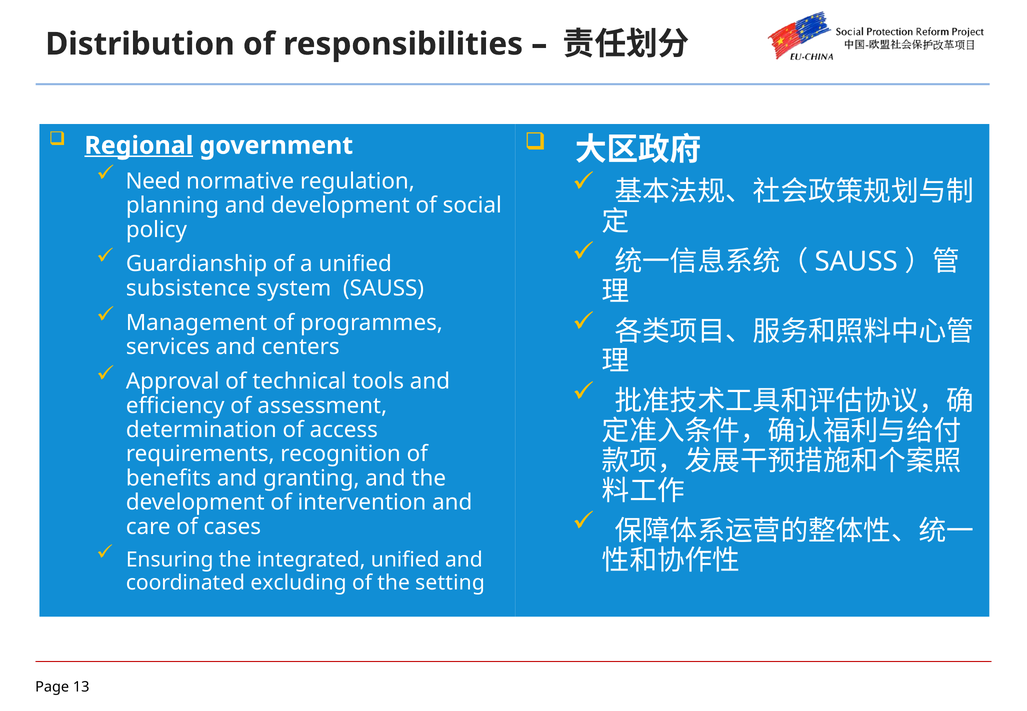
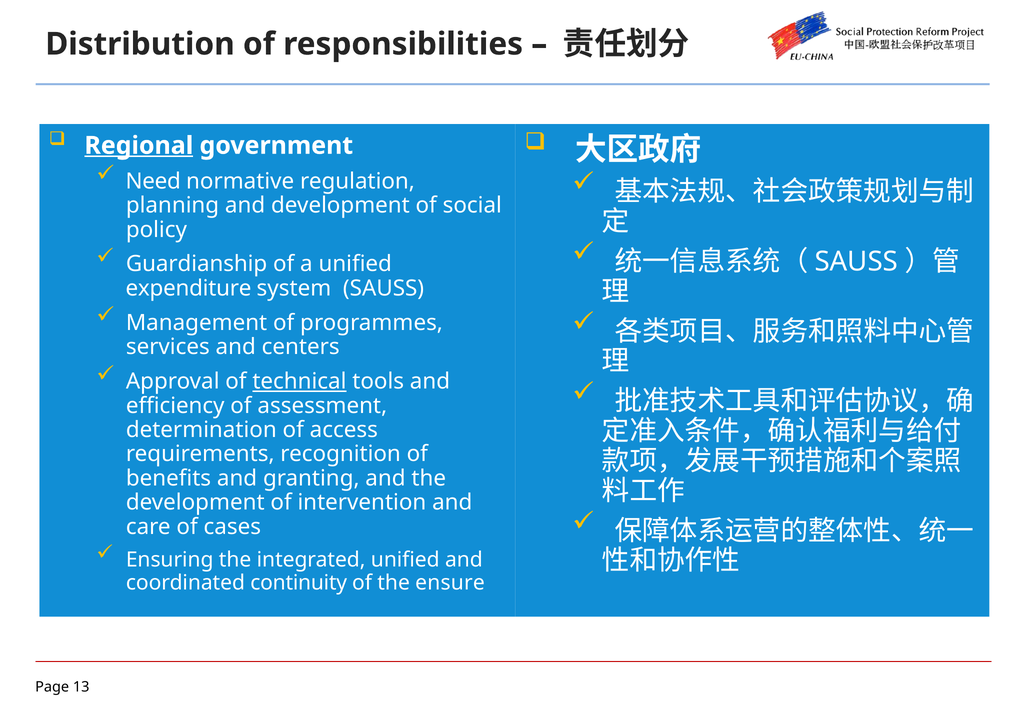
subsistence: subsistence -> expenditure
technical underline: none -> present
excluding: excluding -> continuity
setting: setting -> ensure
